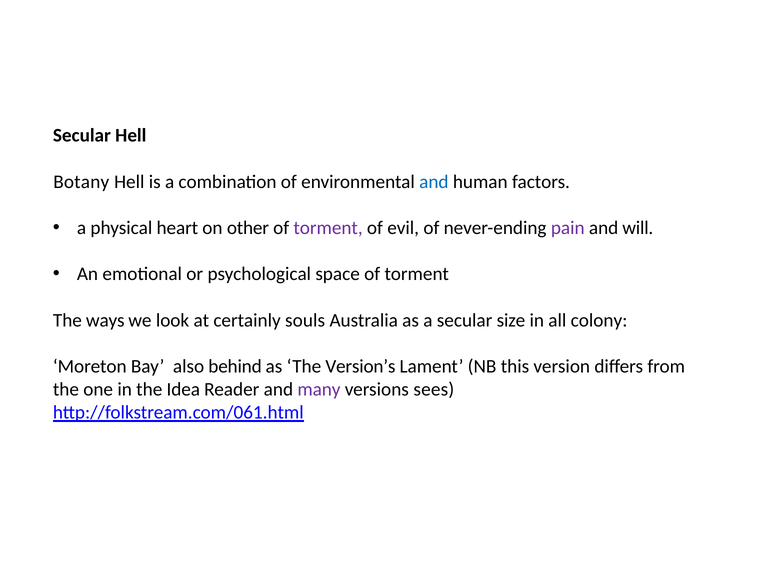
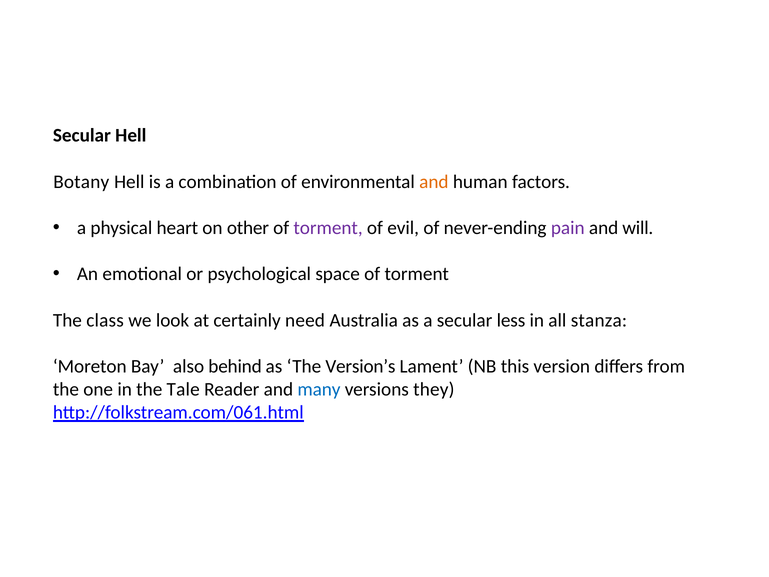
and at (434, 182) colour: blue -> orange
ways: ways -> class
souls: souls -> need
size: size -> less
colony: colony -> stanza
Idea: Idea -> Tale
many colour: purple -> blue
sees: sees -> they
